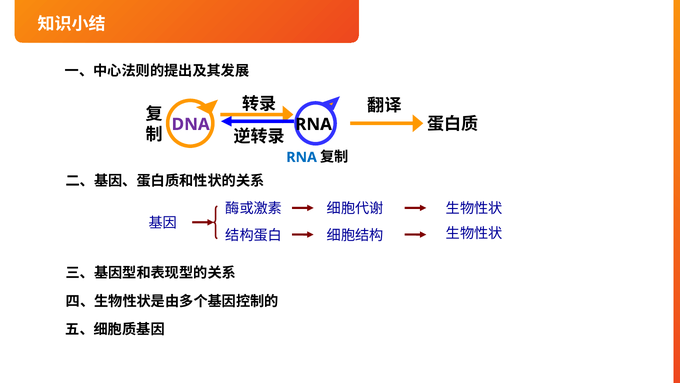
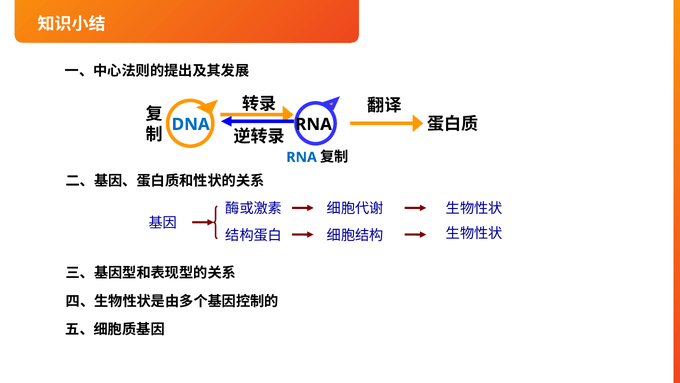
DNA colour: purple -> blue
